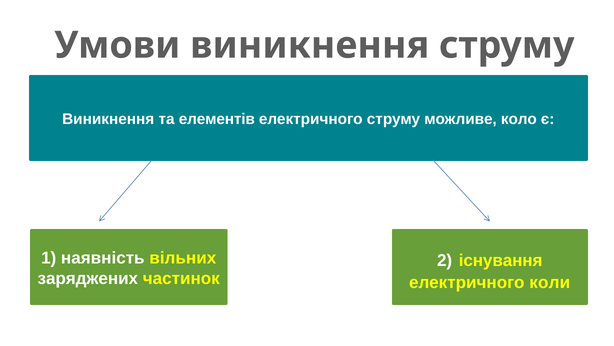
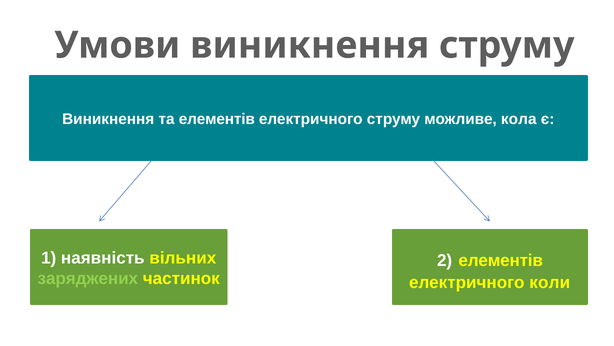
коло: коло -> кола
2 існування: існування -> елементів
заряджених colour: white -> light green
